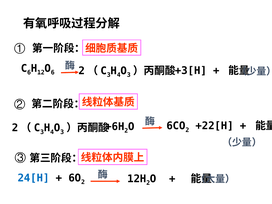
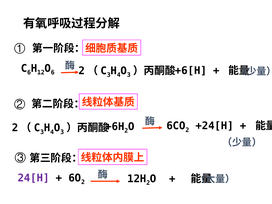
+3[H: +3[H -> +6[H
+22[H: +22[H -> +24[H
24[H colour: blue -> purple
